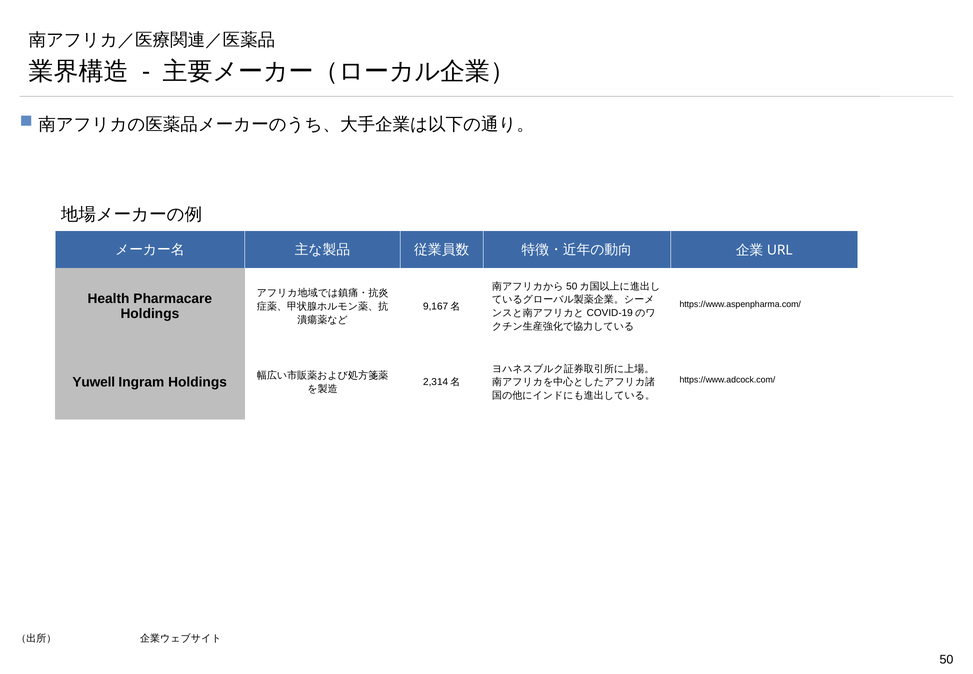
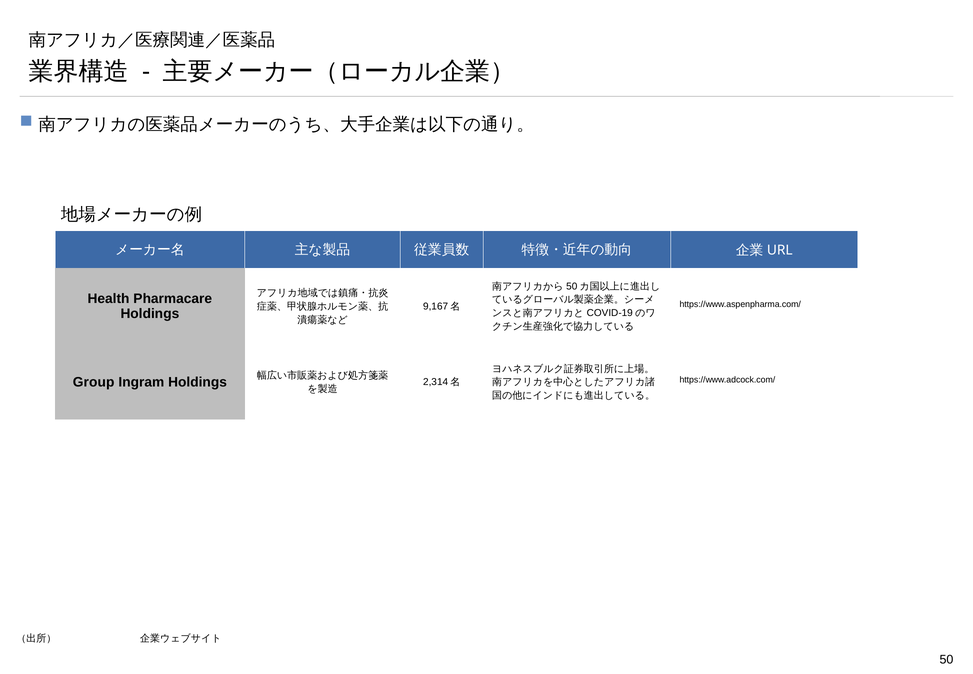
Yuwell: Yuwell -> Group
